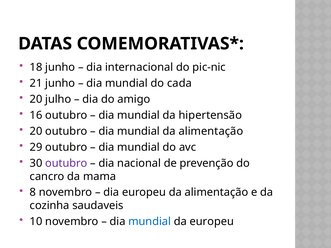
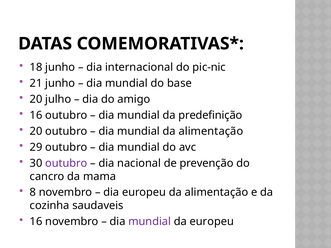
cada: cada -> base
hipertensão: hipertensão -> predefinição
10 at (36, 222): 10 -> 16
mundial at (150, 222) colour: blue -> purple
